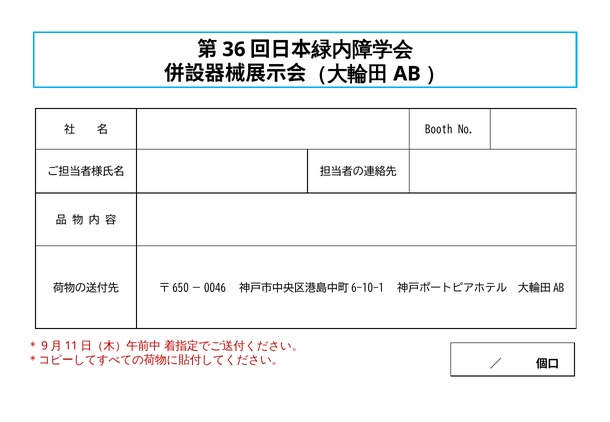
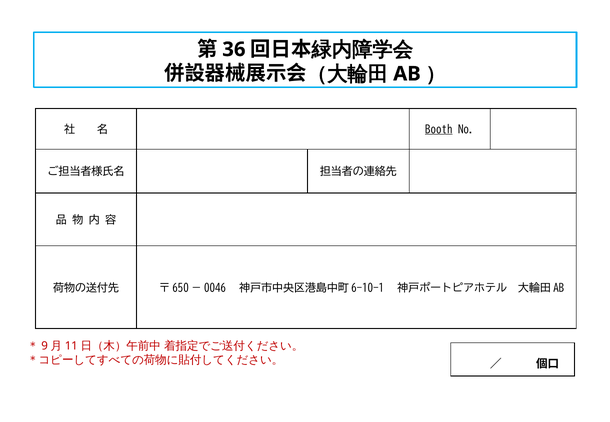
Booth underline: none -> present
